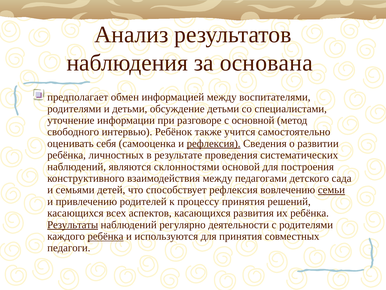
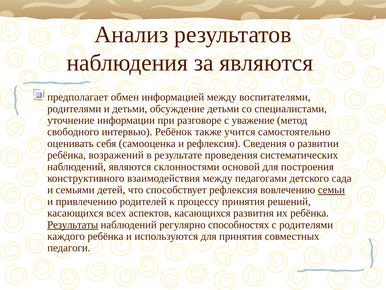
за основана: основана -> являются
основной: основной -> уважение
рефлексия at (214, 143) underline: present -> none
личностных: личностных -> возражений
деятельности: деятельности -> способностях
ребёнка at (105, 236) underline: present -> none
